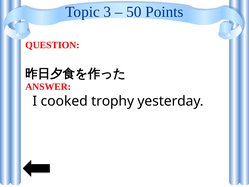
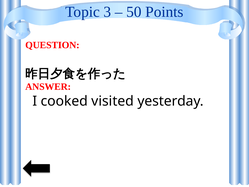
trophy: trophy -> visited
